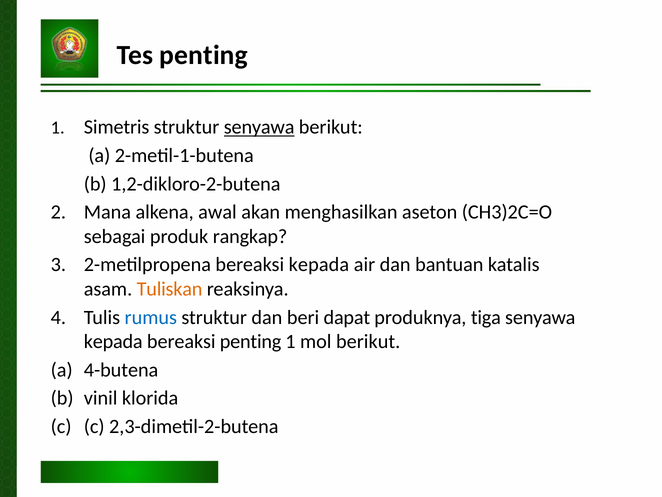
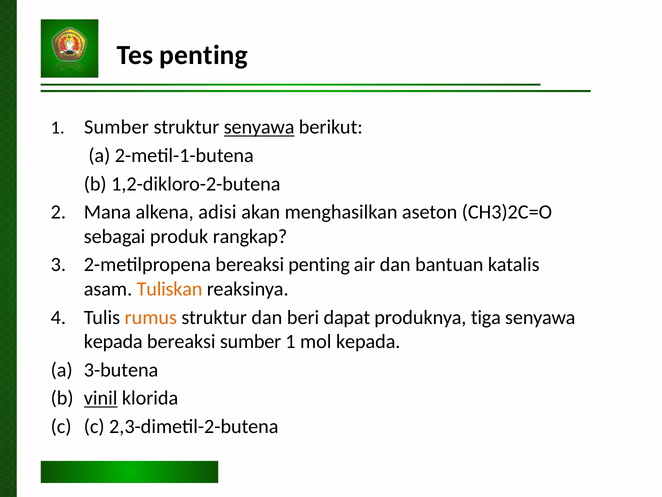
1 Simetris: Simetris -> Sumber
awal: awal -> adisi
bereaksi kepada: kepada -> penting
rumus colour: blue -> orange
bereaksi penting: penting -> sumber
mol berikut: berikut -> kepada
4-butena: 4-butena -> 3-butena
vinil underline: none -> present
